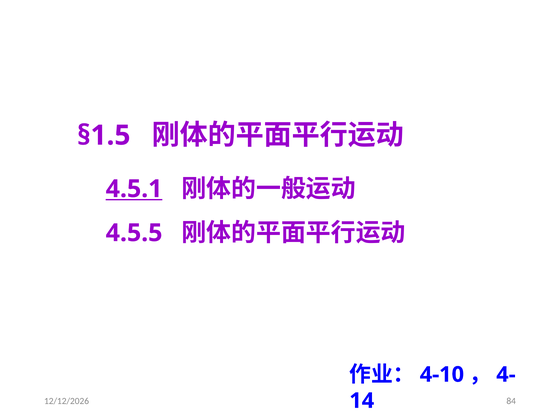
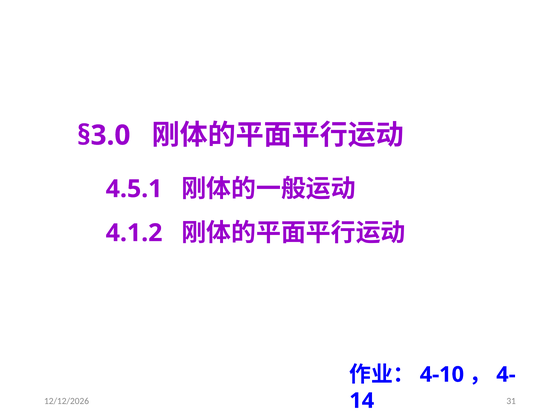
§1.5: §1.5 -> §3.0
4.5.1 underline: present -> none
4.5.5: 4.5.5 -> 4.1.2
84: 84 -> 31
